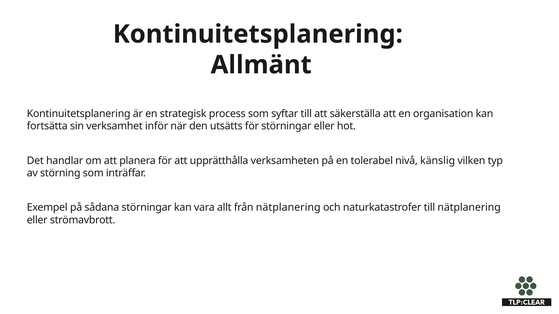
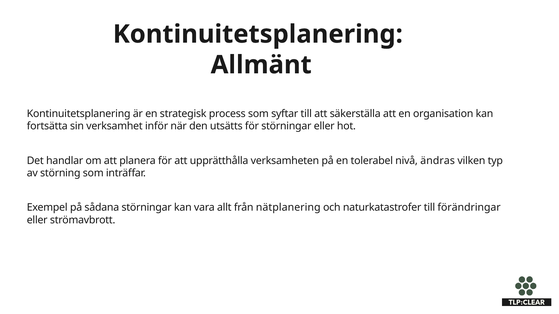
känslig: känslig -> ändras
till nätplanering: nätplanering -> förändringar
